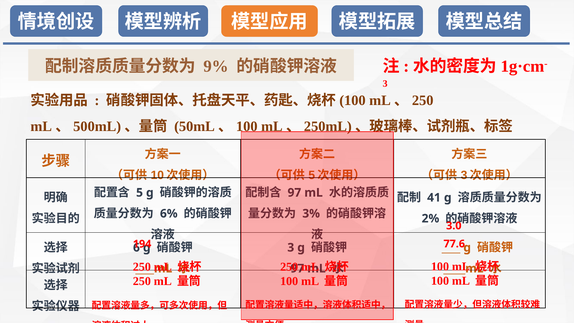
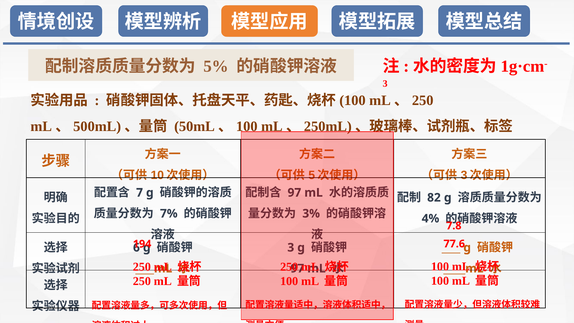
9%: 9% -> 5%
5: 5 -> 7
41: 41 -> 82
6%: 6% -> 7%
2%: 2% -> 4%
3.0: 3.0 -> 7.8
